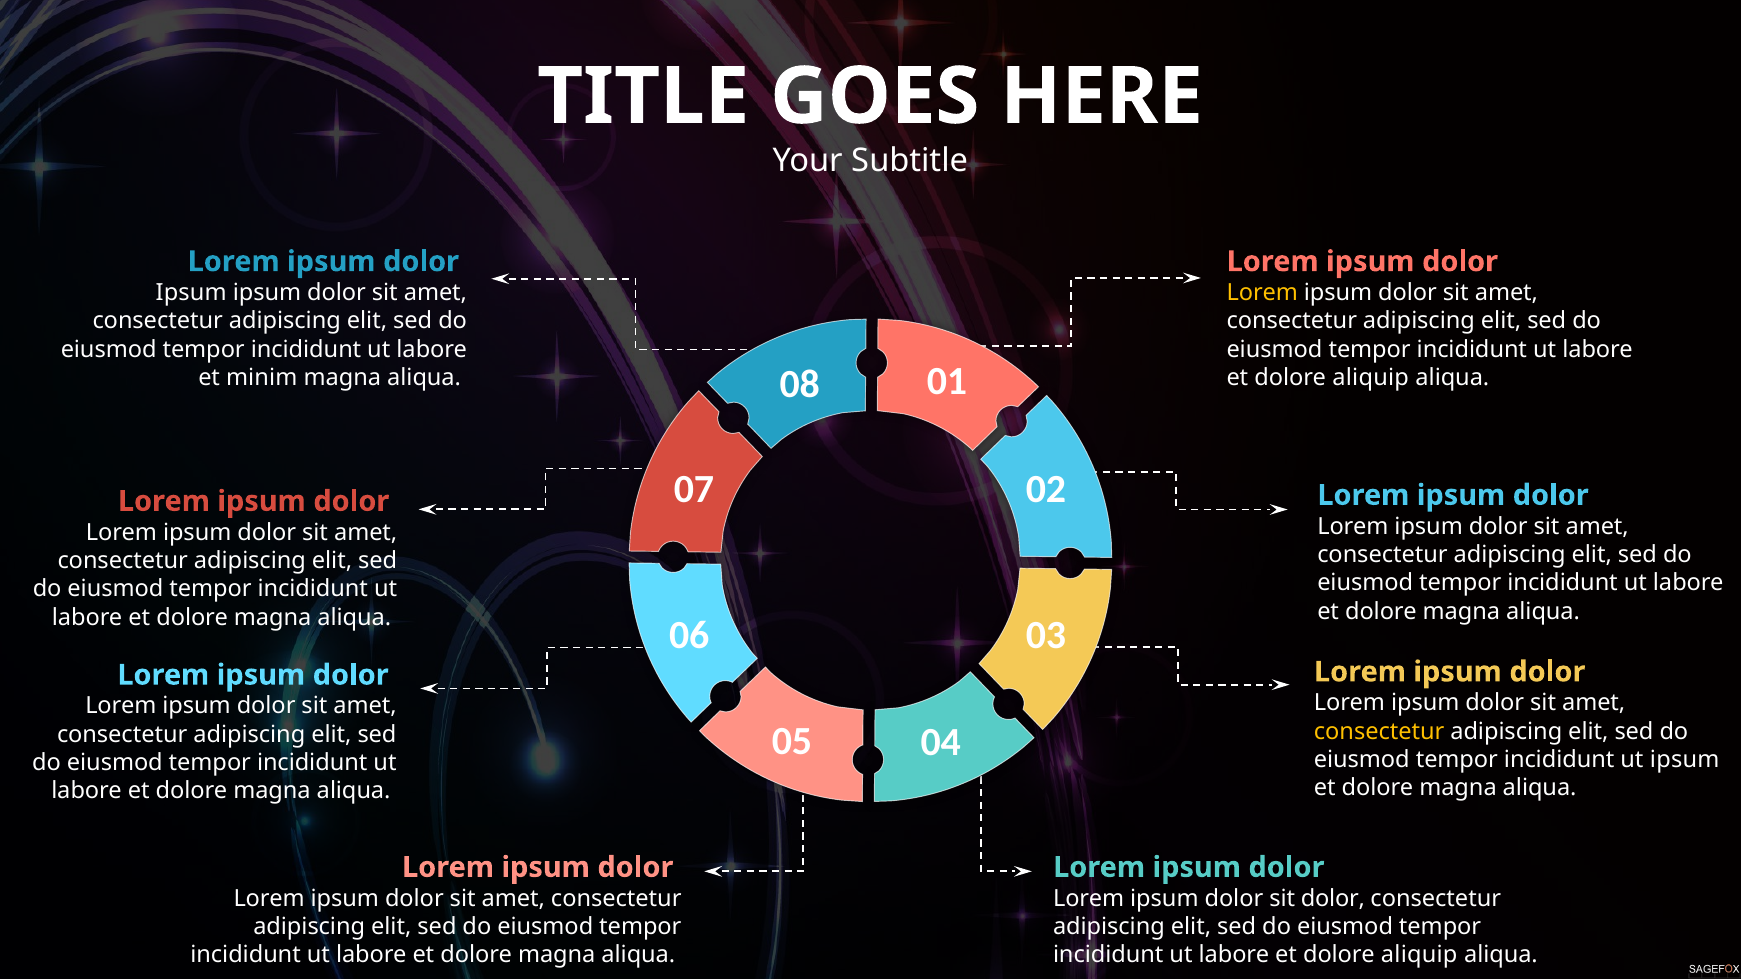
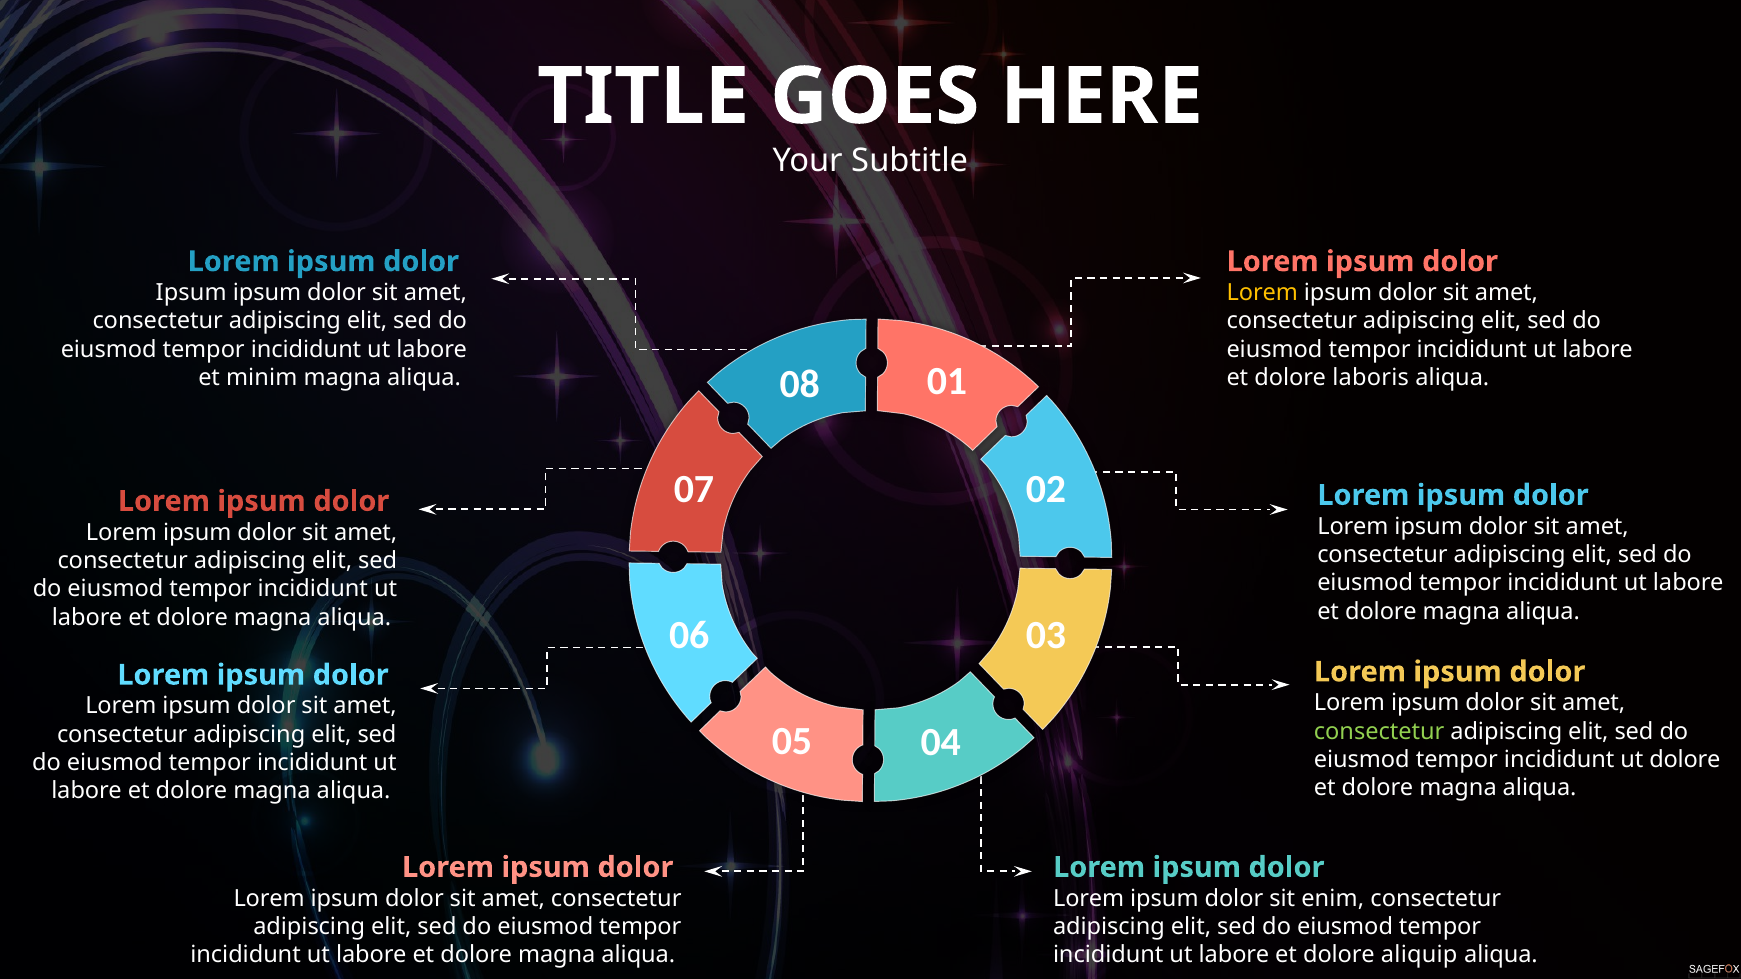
aliquip at (1371, 378): aliquip -> laboris
consectetur at (1379, 732) colour: yellow -> light green
ut ipsum: ipsum -> dolore
sit dolor: dolor -> enim
